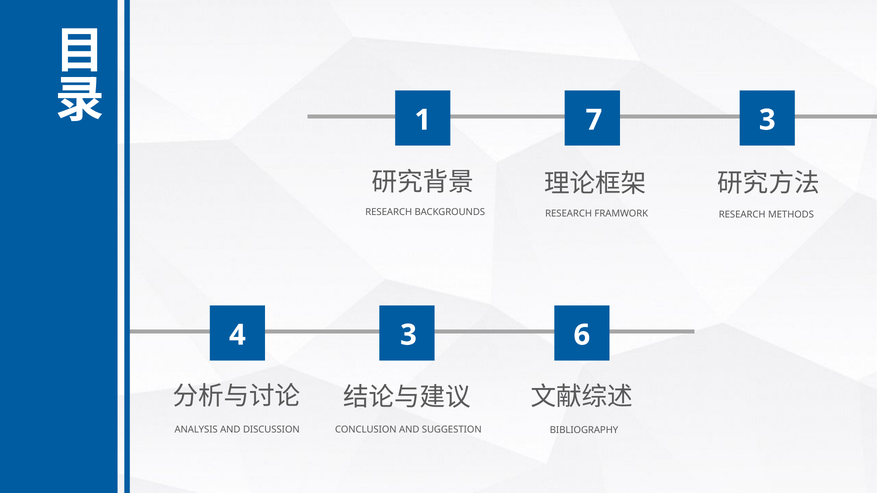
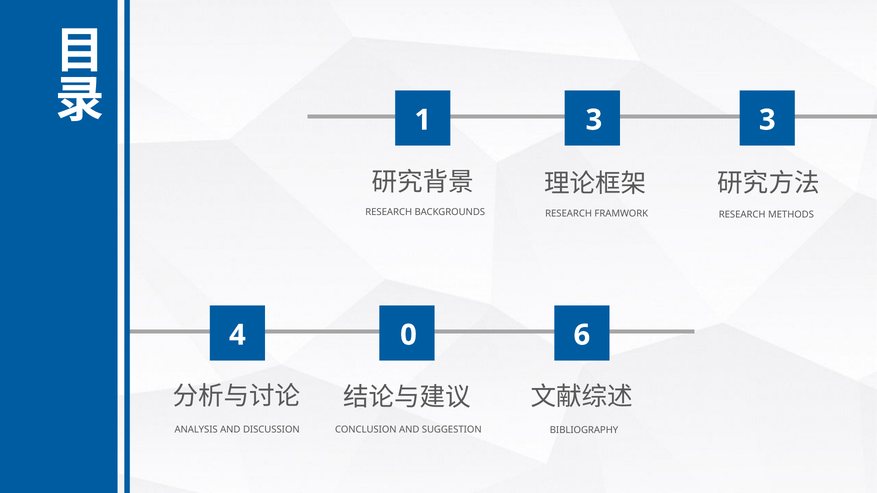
1 7: 7 -> 3
4 3: 3 -> 0
